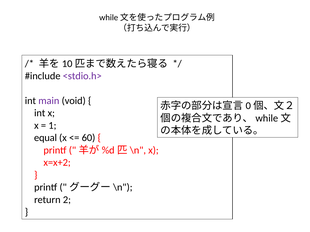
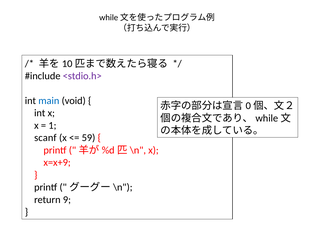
main colour: purple -> blue
equal: equal -> scanf
60: 60 -> 59
x=x+2: x=x+2 -> x=x+9
2: 2 -> 9
